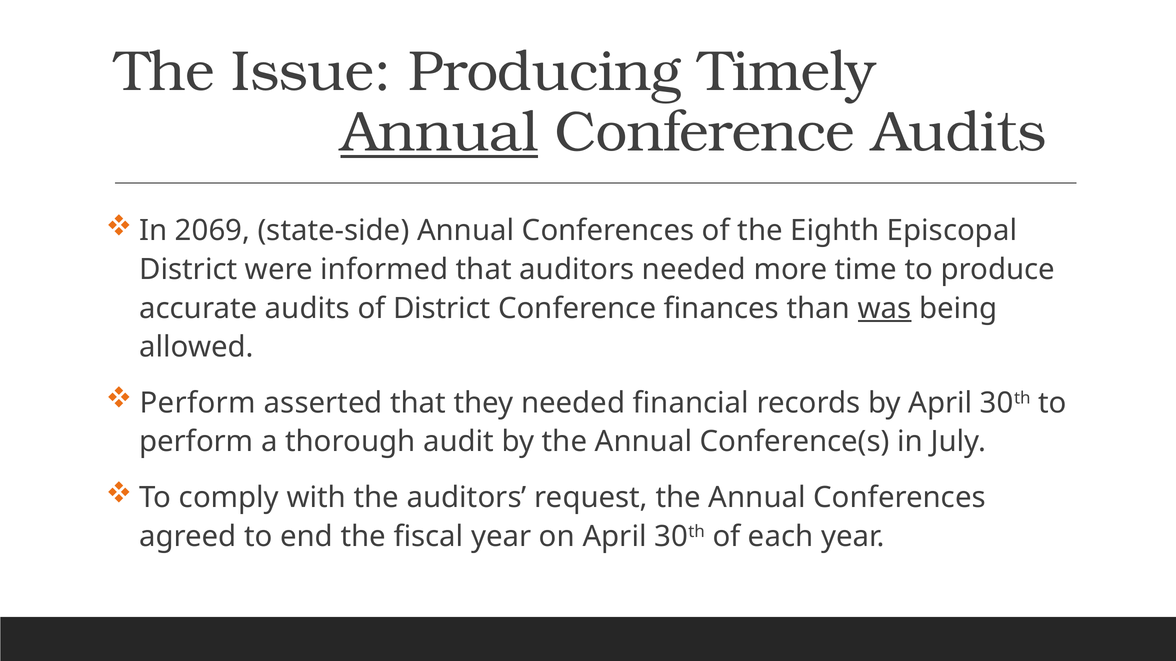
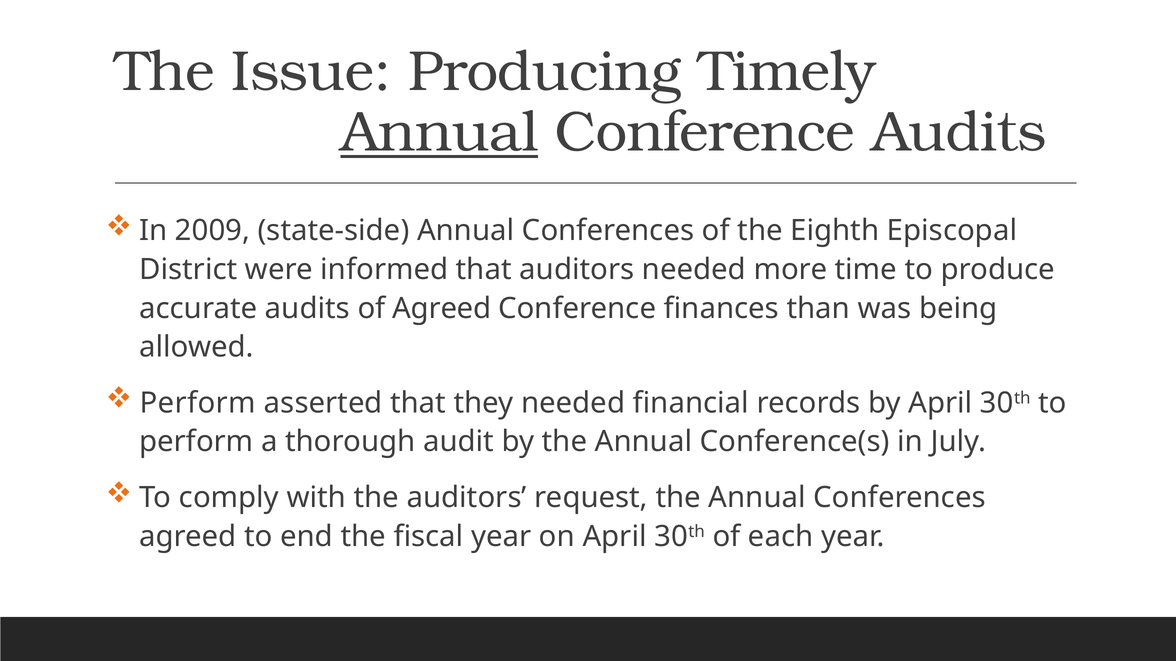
2069: 2069 -> 2009
of District: District -> Agreed
was underline: present -> none
